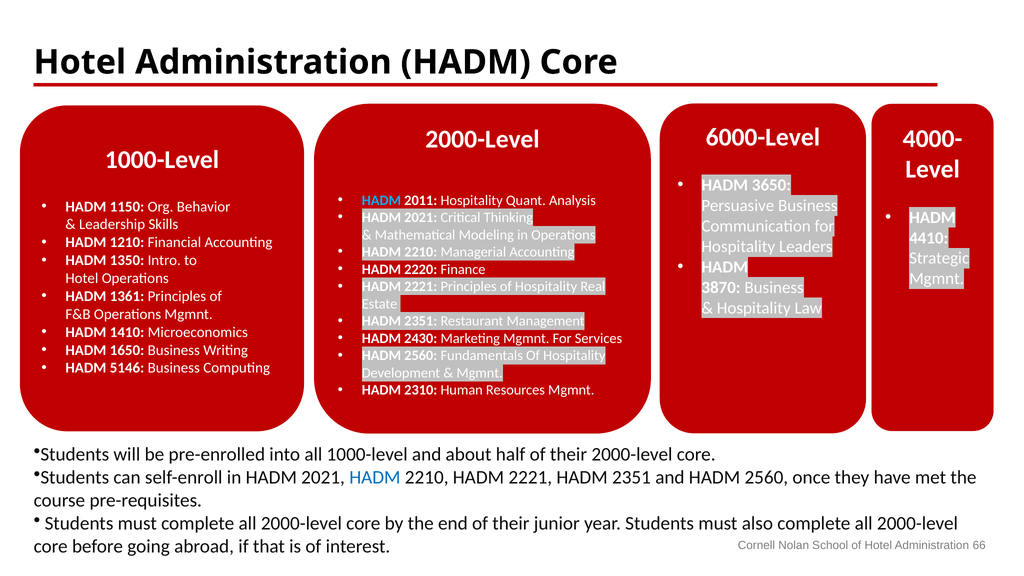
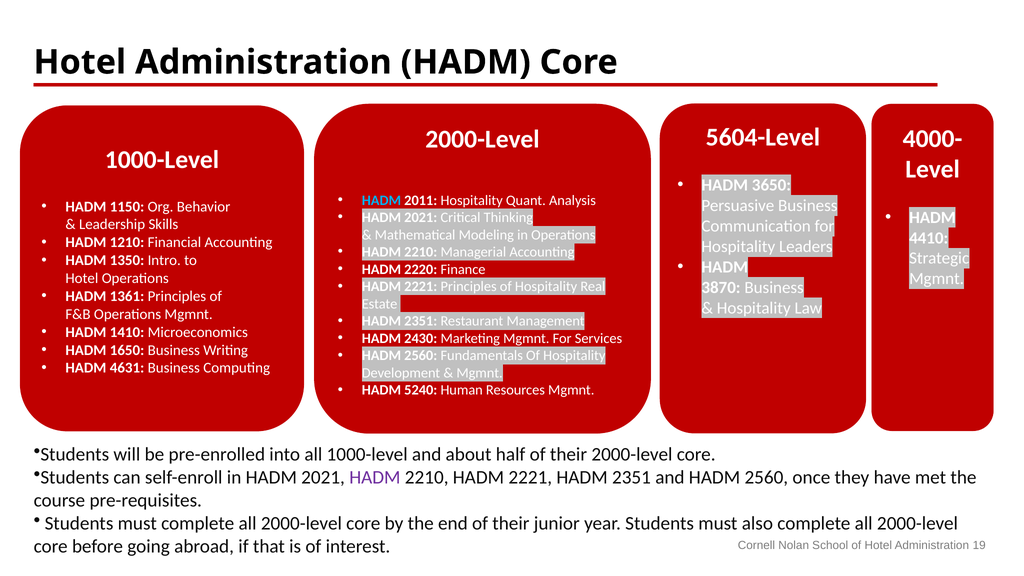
6000-Level: 6000-Level -> 5604-Level
5146: 5146 -> 4631
2310: 2310 -> 5240
HADM at (375, 477) colour: blue -> purple
66: 66 -> 19
